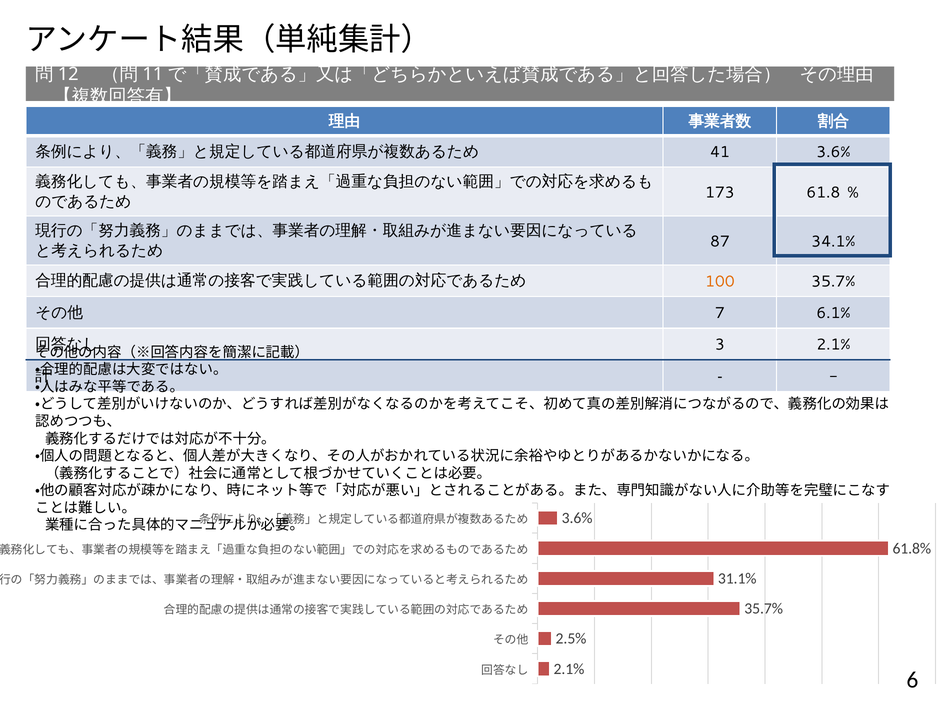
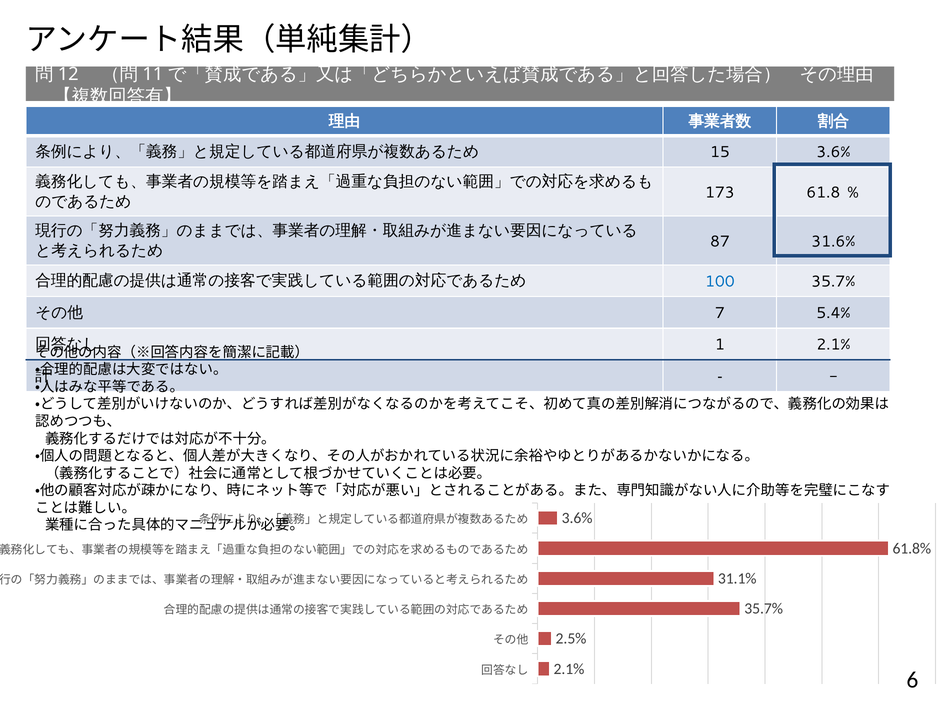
41: 41 -> 15
34.1%: 34.1% -> 31.6%
100 colour: orange -> blue
6.1%: 6.1% -> 5.4%
3: 3 -> 1
